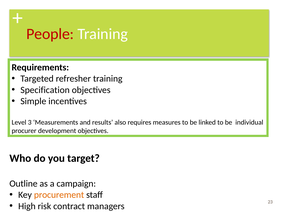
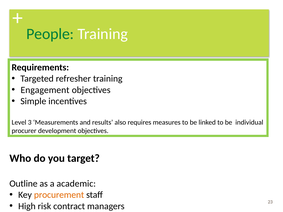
People colour: red -> green
Specification: Specification -> Engagement
campaign: campaign -> academic
